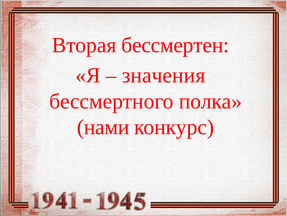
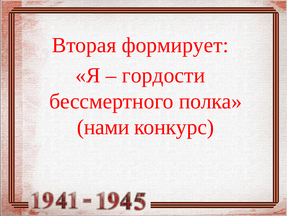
бессмертен: бессмертен -> формирует
значения: значения -> гордости
